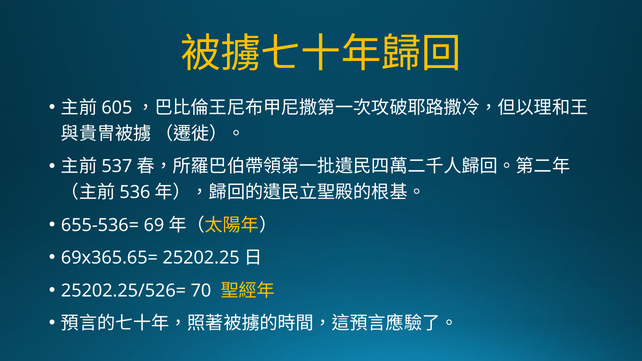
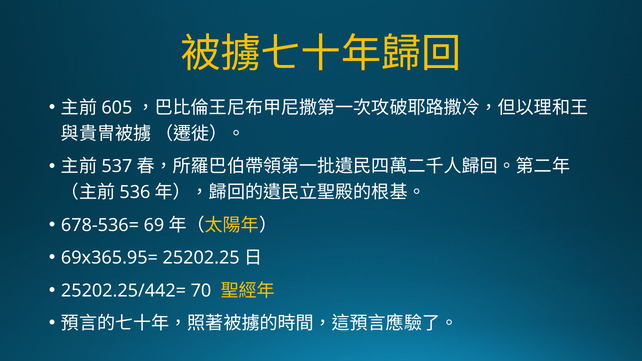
655-536=: 655-536= -> 678-536=
69x365.65=: 69x365.65= -> 69x365.95=
25202.25/526=: 25202.25/526= -> 25202.25/442=
